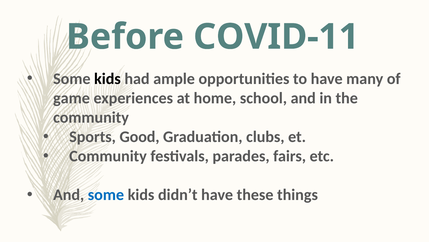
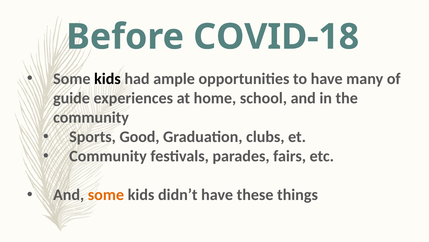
COVID-11: COVID-11 -> COVID-18
game: game -> guide
some at (106, 194) colour: blue -> orange
